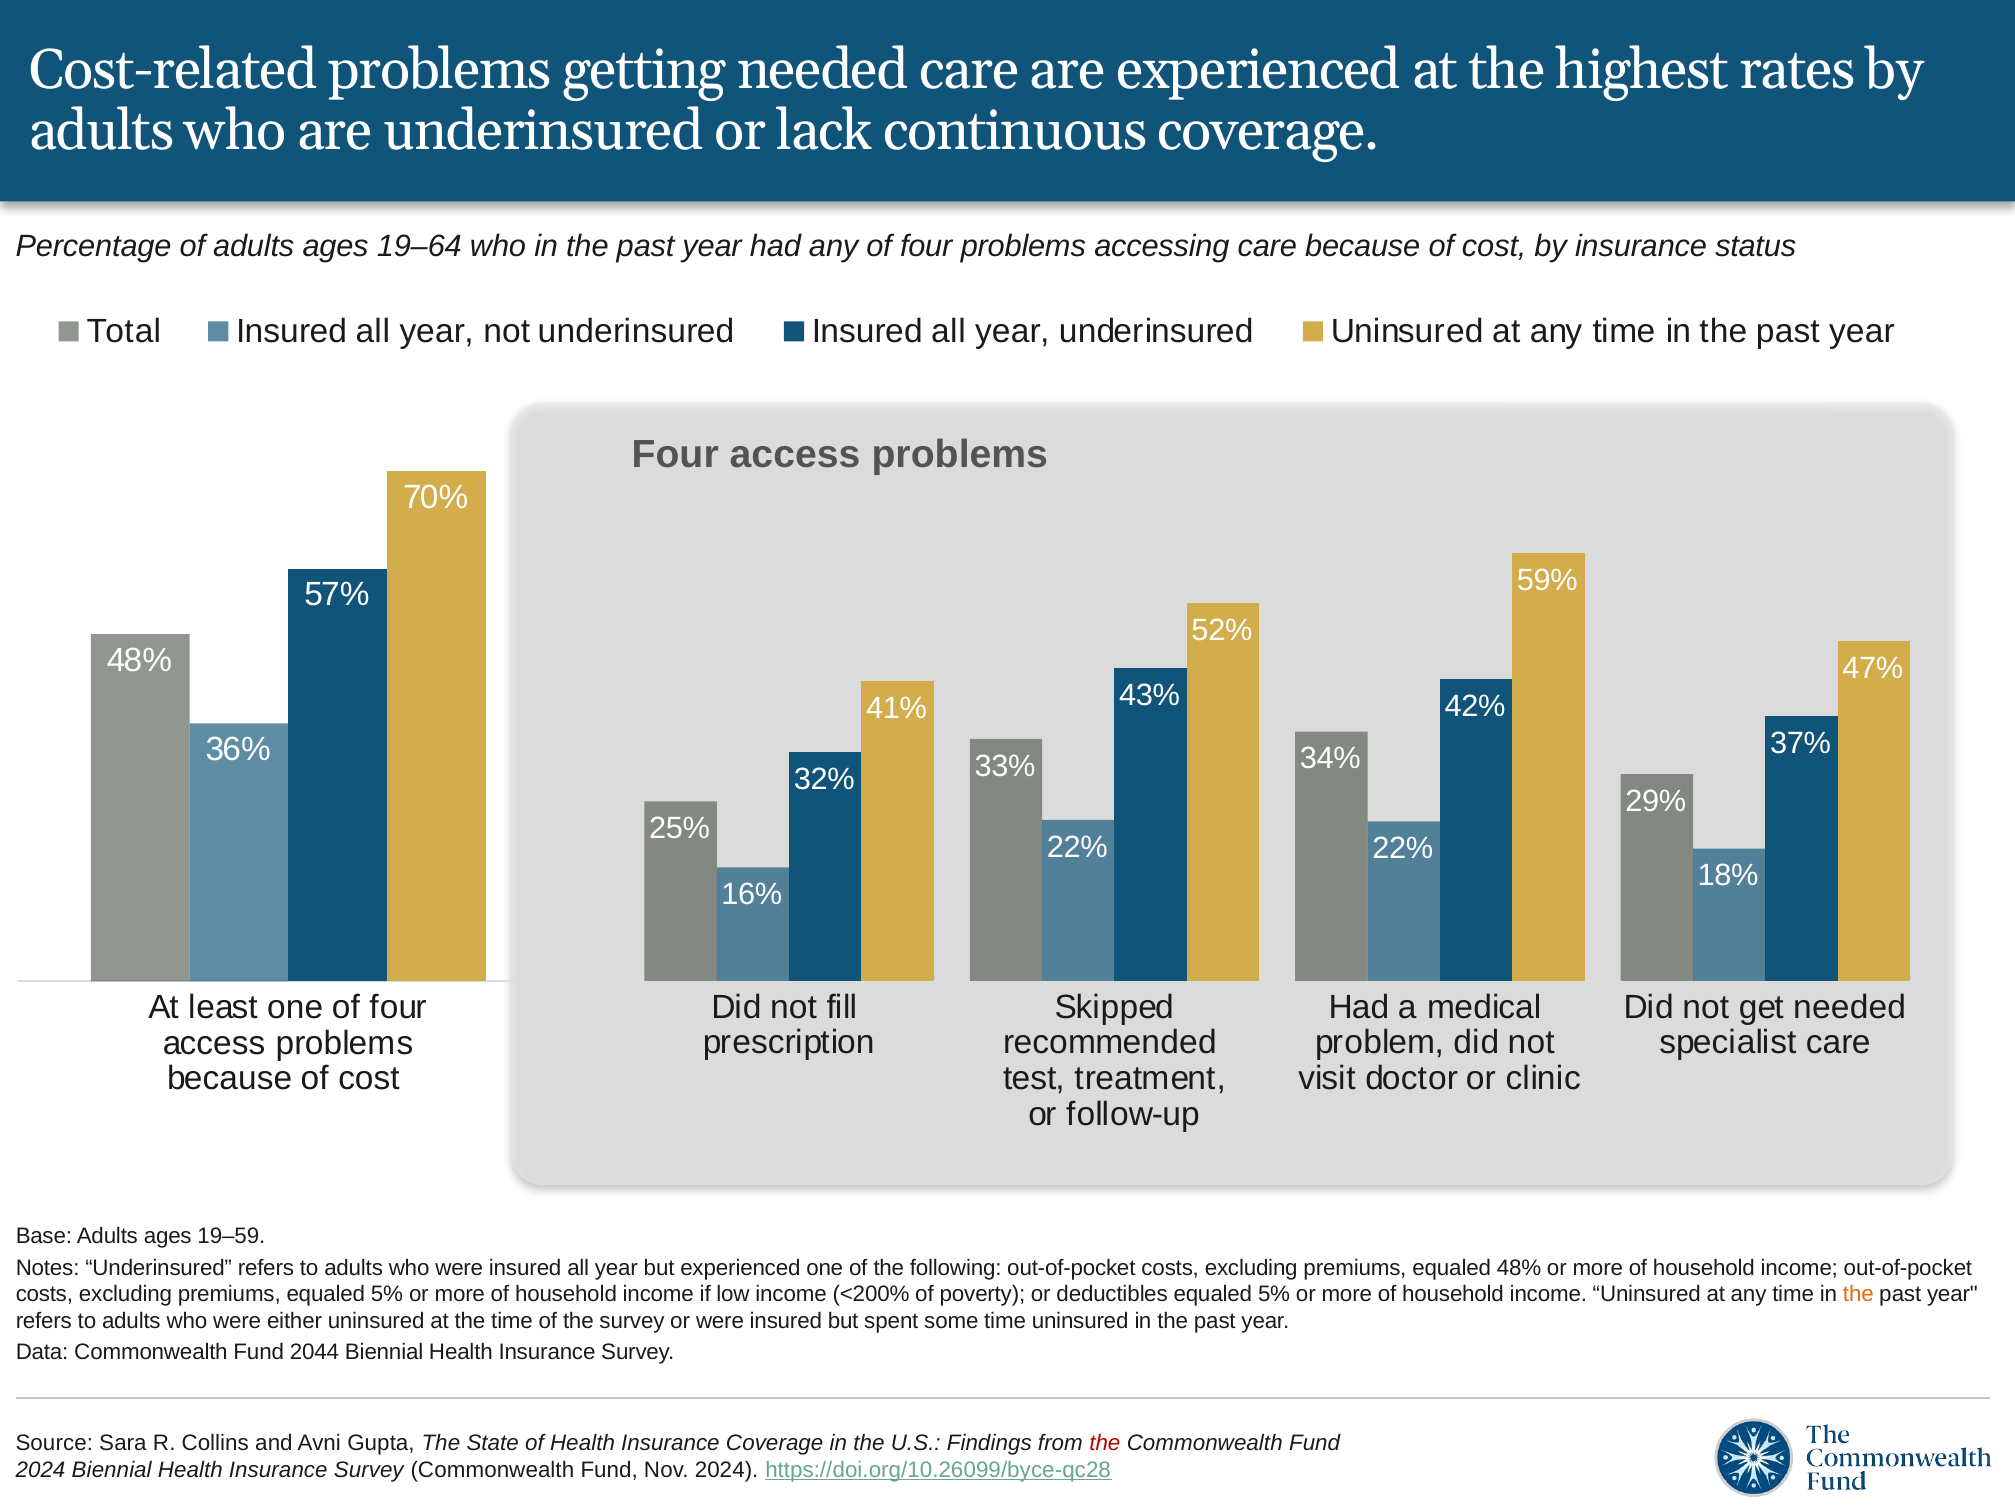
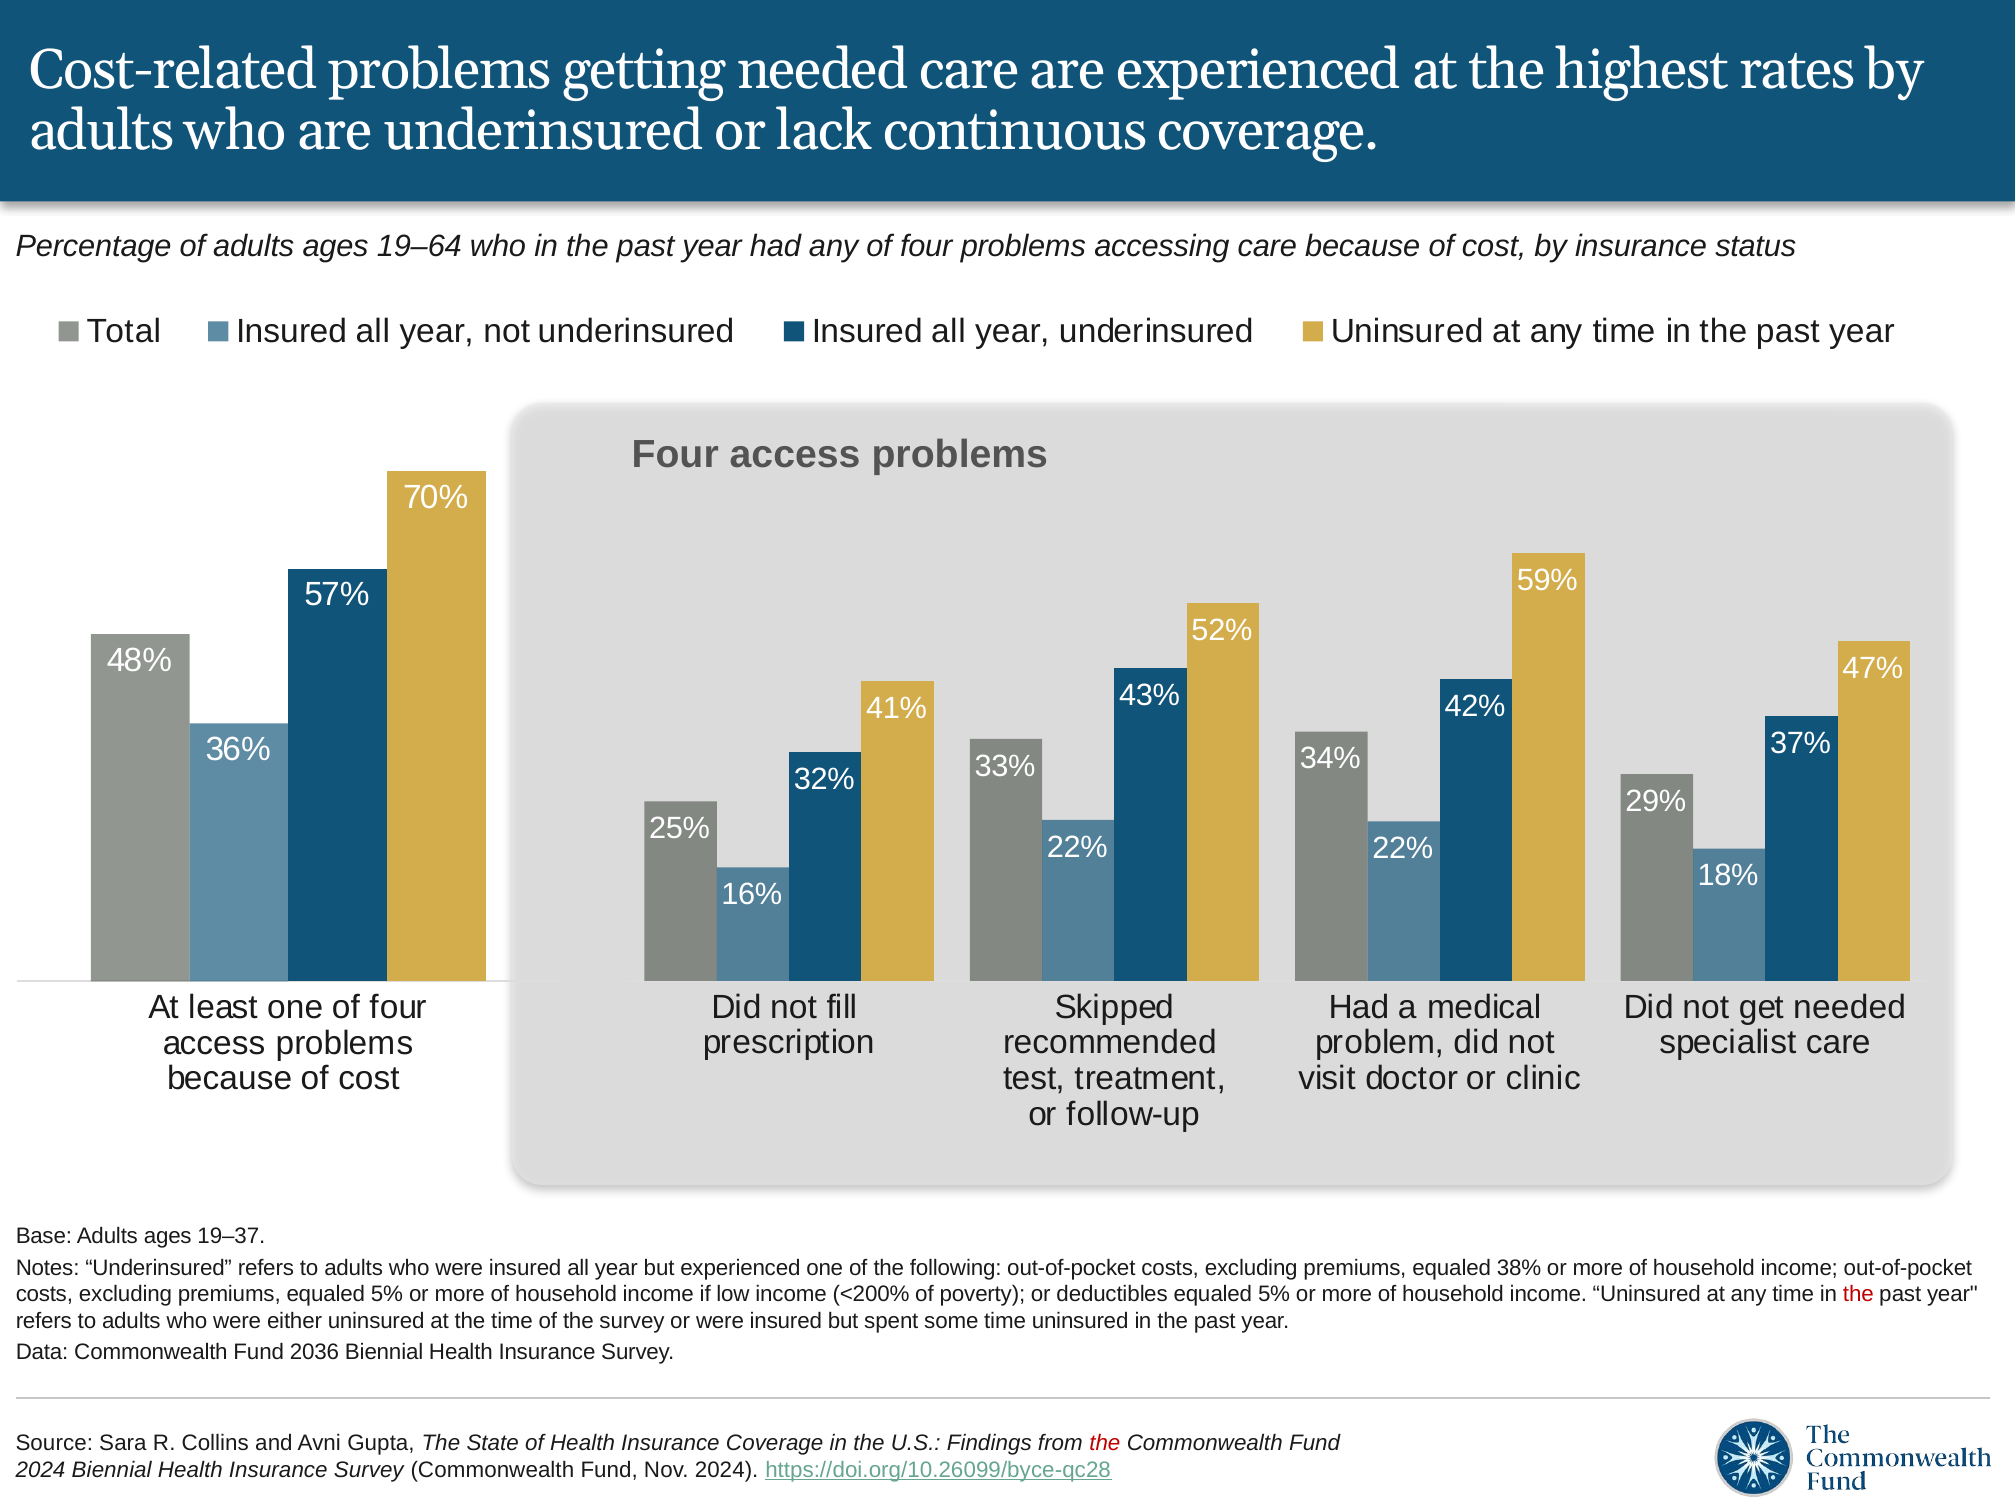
19–59: 19–59 -> 19–37
equaled 48%: 48% -> 38%
the at (1858, 1295) colour: orange -> red
2044: 2044 -> 2036
